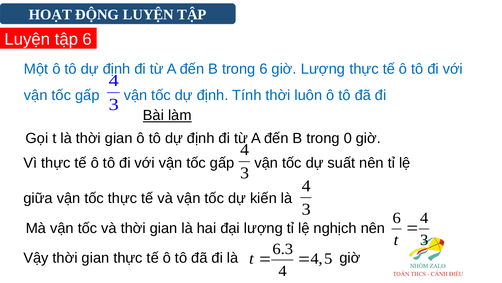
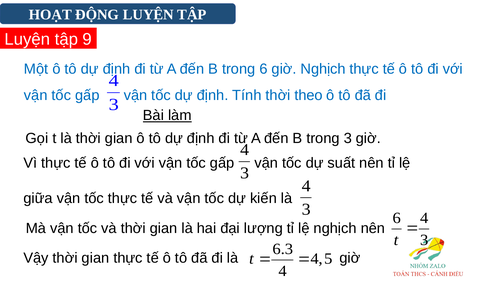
tập 6: 6 -> 9
giờ Lượng: Lượng -> Nghịch
luôn: luôn -> theo
trong 0: 0 -> 3
